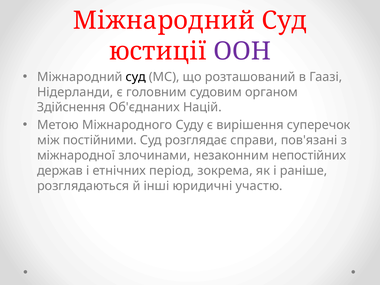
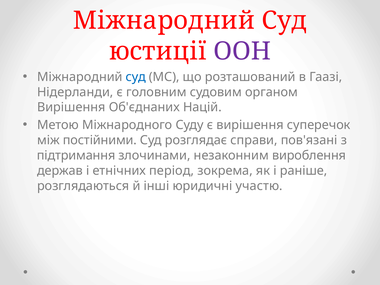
суд at (136, 77) colour: black -> blue
Здійснення at (71, 107): Здійснення -> Вирішення
міжнародної: міжнародної -> підтримання
непостійних: непостійних -> вироблення
